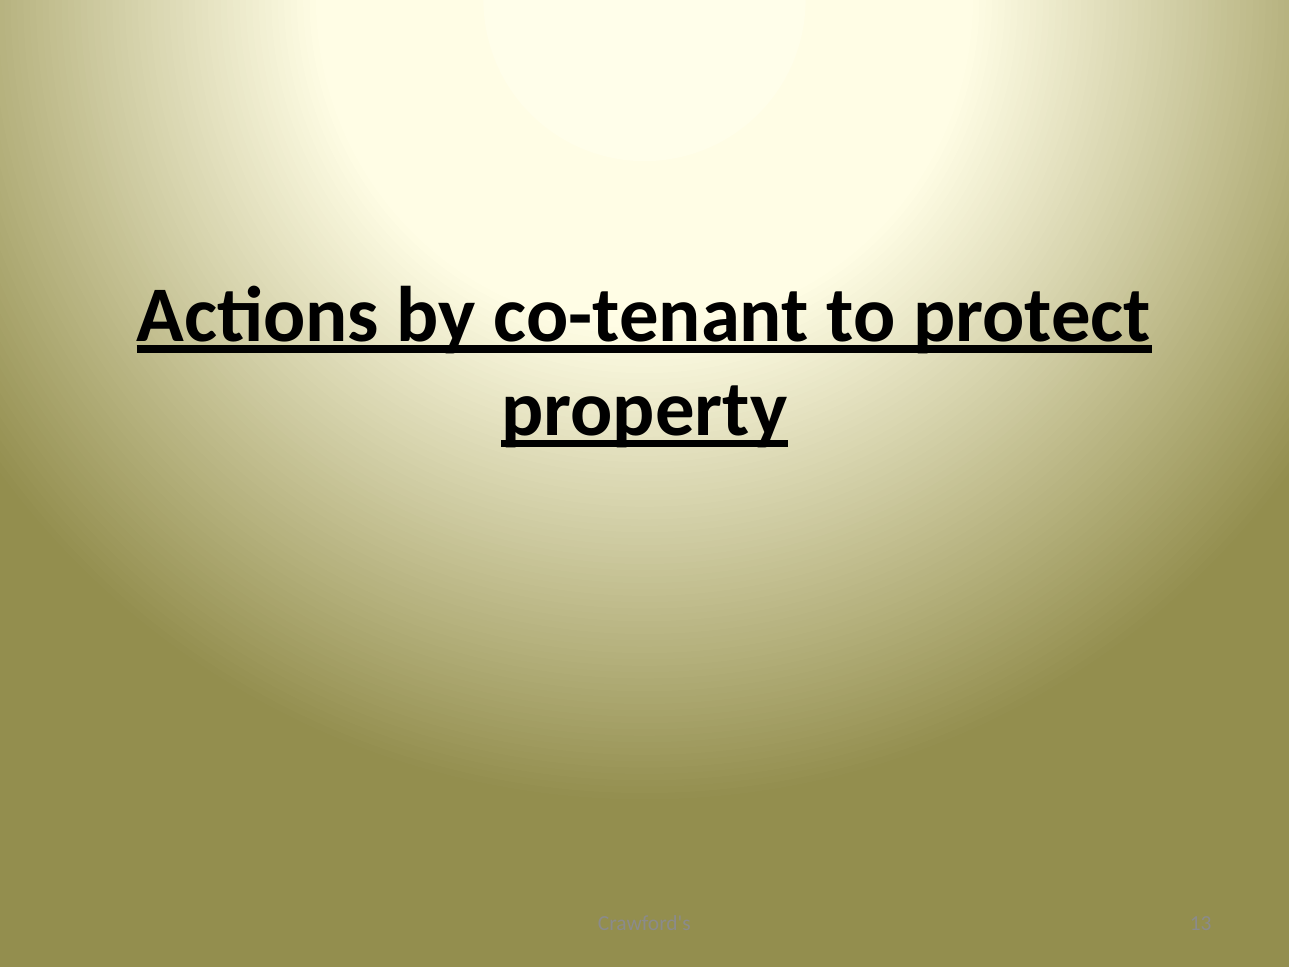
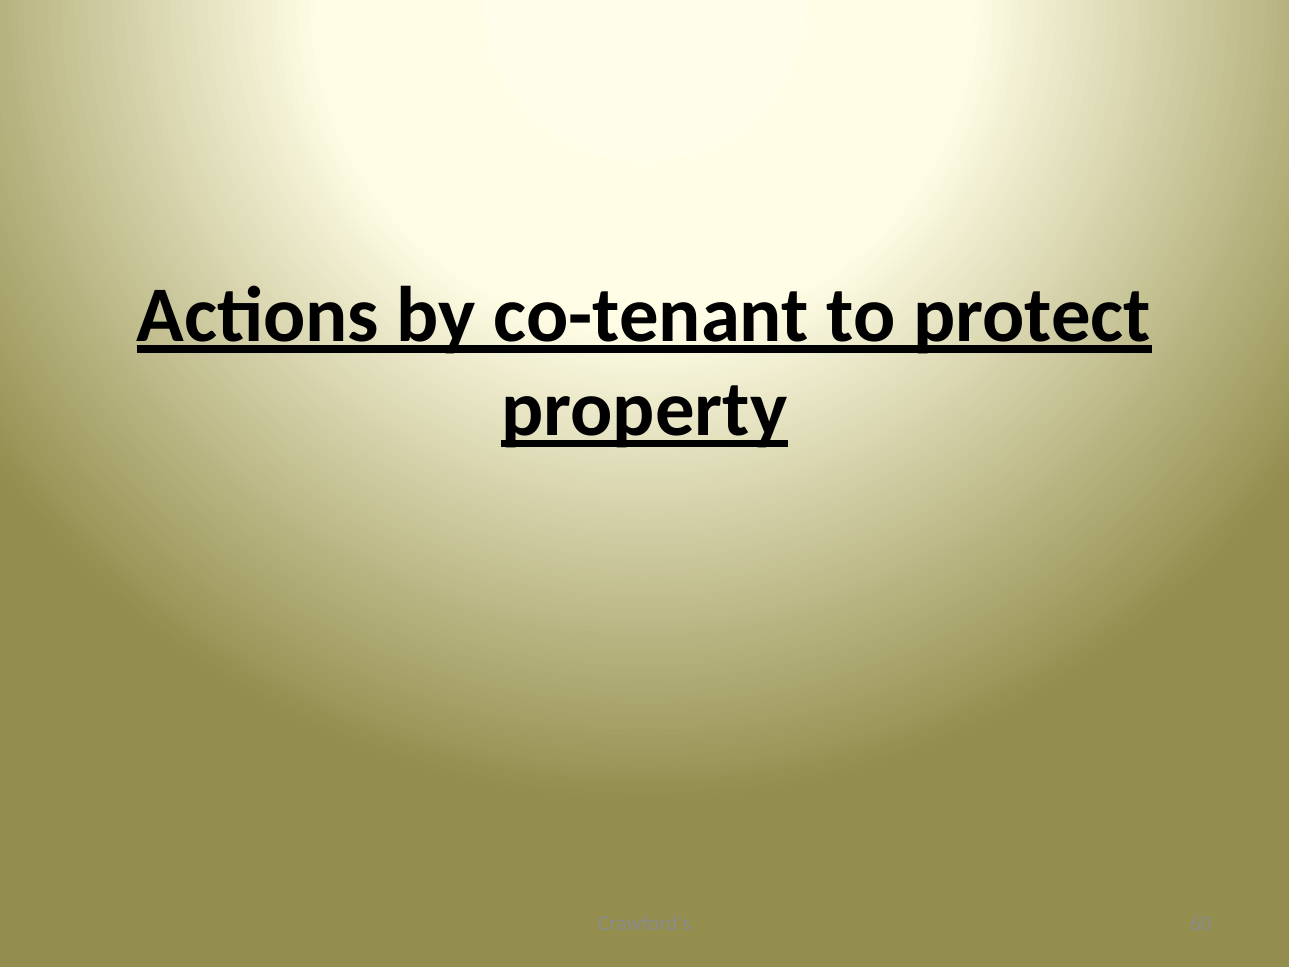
13: 13 -> 60
